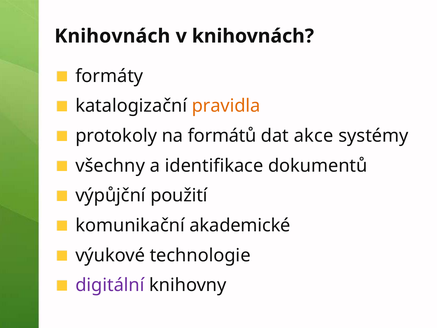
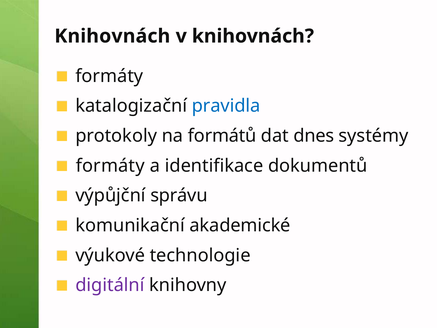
pravidla colour: orange -> blue
akce: akce -> dnes
všechny at (110, 166): všechny -> formáty
použití: použití -> správu
